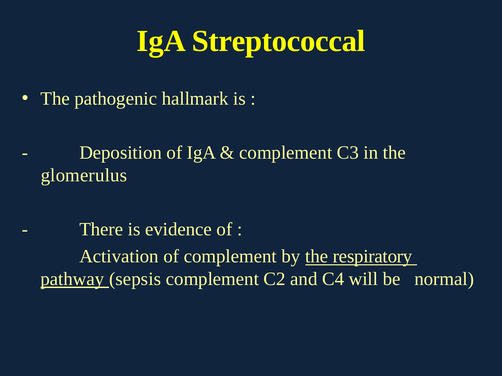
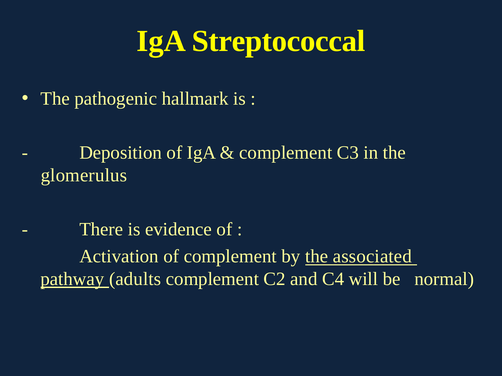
respiratory: respiratory -> associated
sepsis: sepsis -> adults
